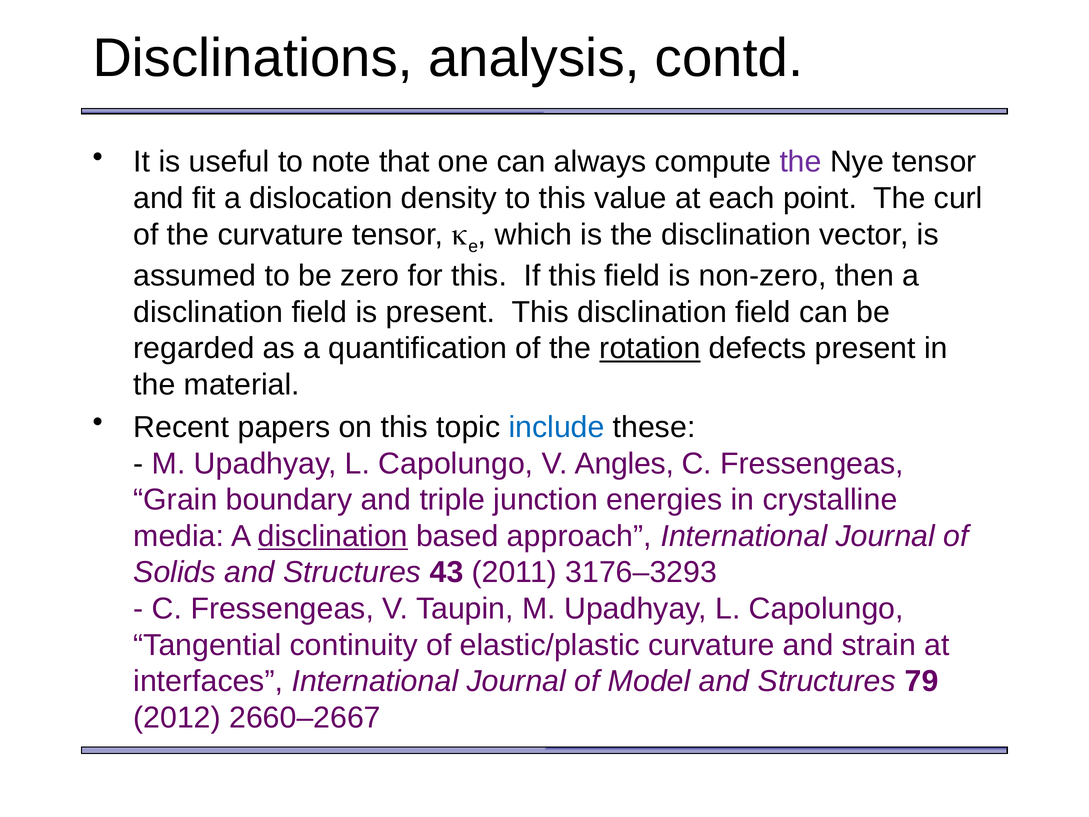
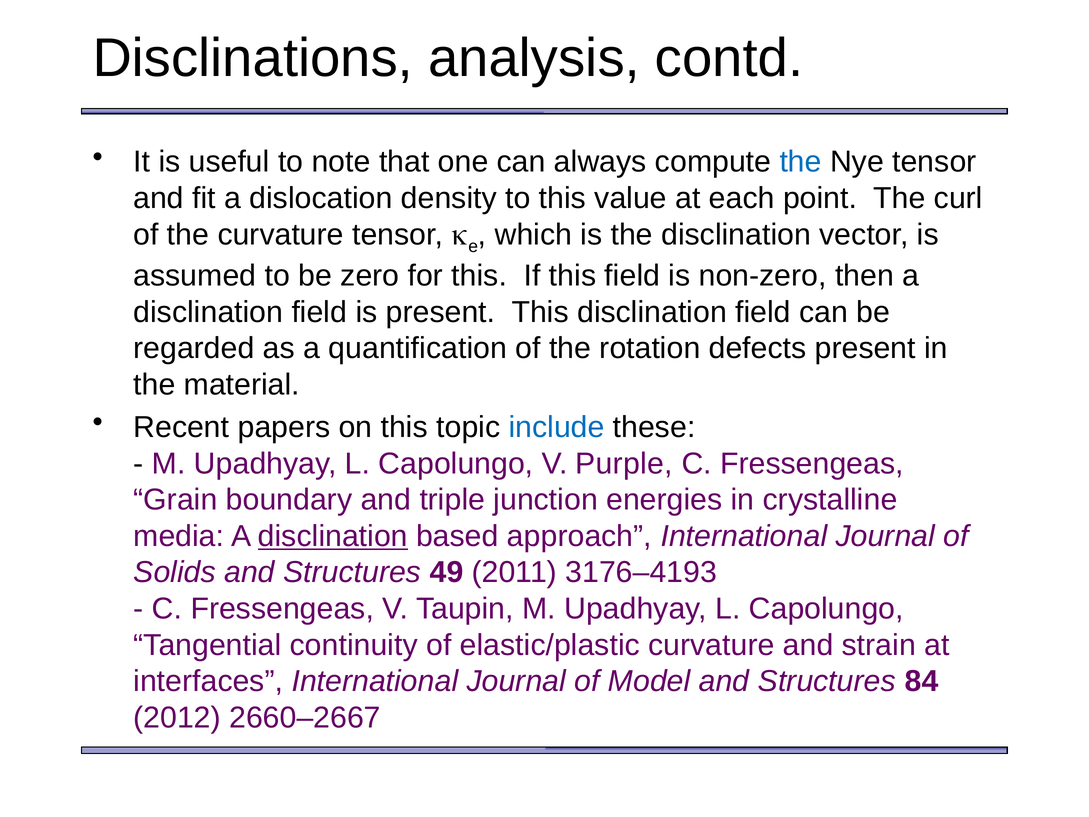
the at (801, 162) colour: purple -> blue
rotation underline: present -> none
Angles: Angles -> Purple
43: 43 -> 49
3176–3293: 3176–3293 -> 3176–4193
79: 79 -> 84
